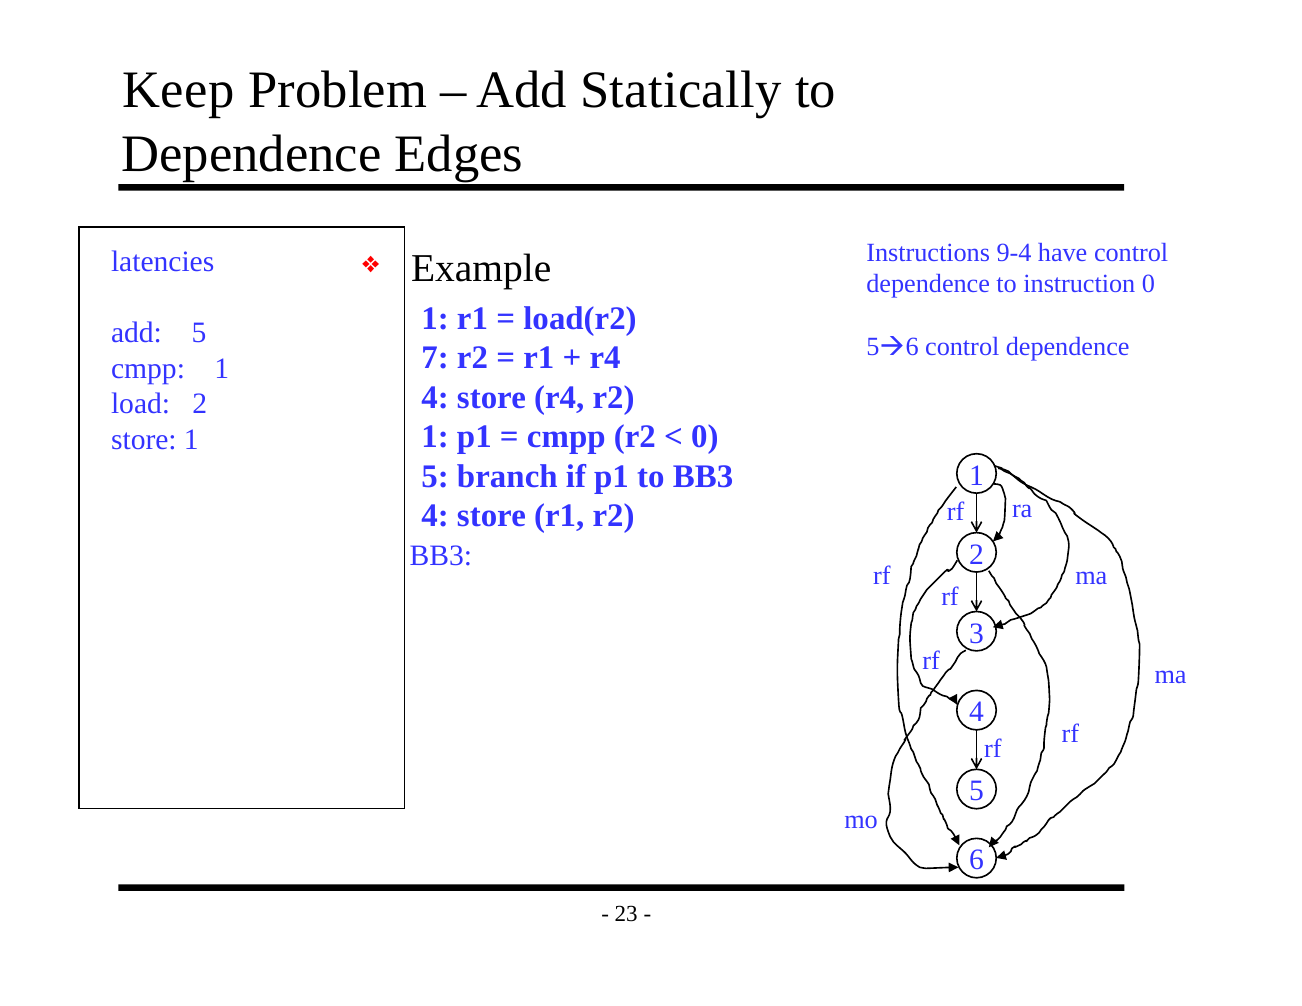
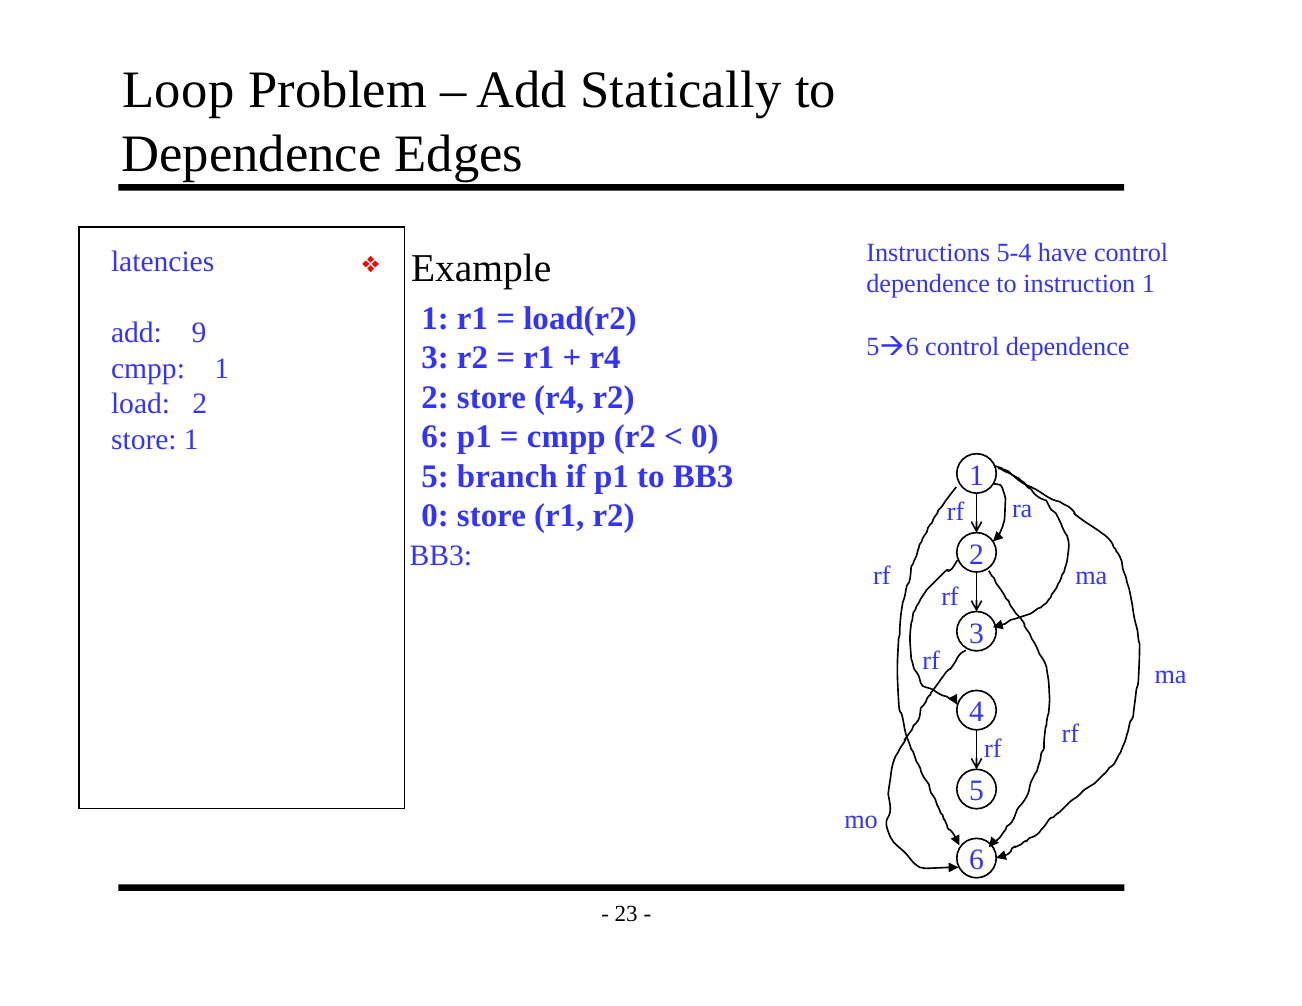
Keep: Keep -> Loop
9-4: 9-4 -> 5-4
instruction 0: 0 -> 1
add 5: 5 -> 9
7 at (435, 358): 7 -> 3
4 at (435, 398): 4 -> 2
1 at (435, 437): 1 -> 6
4 at (435, 516): 4 -> 0
